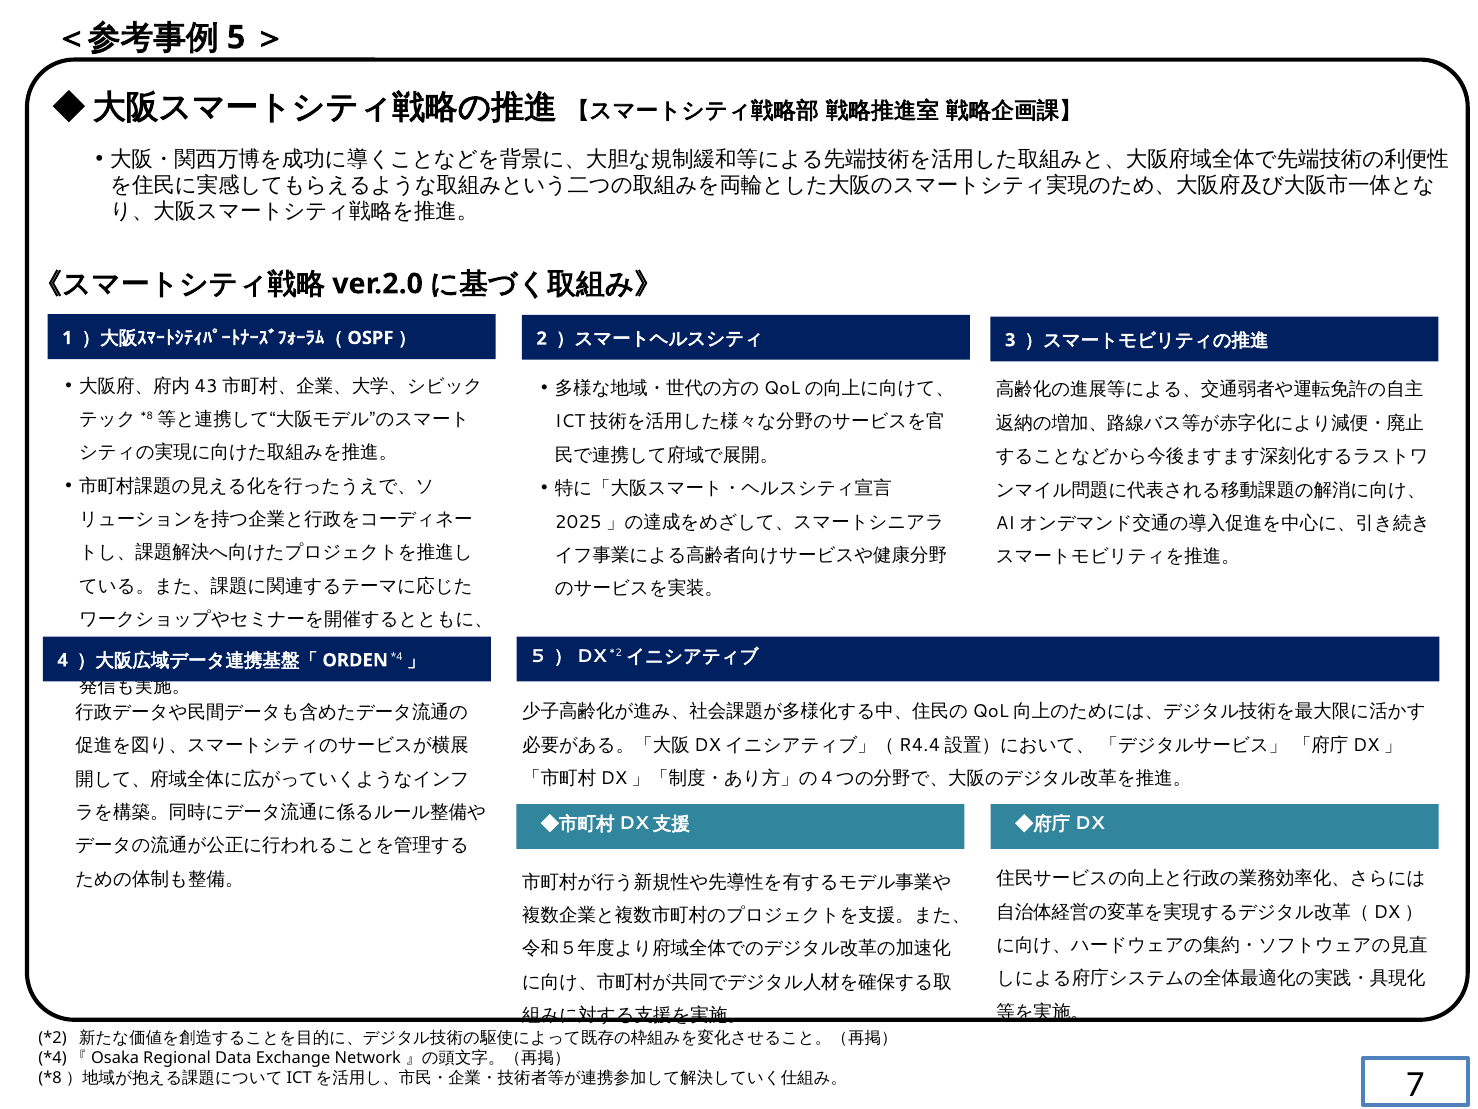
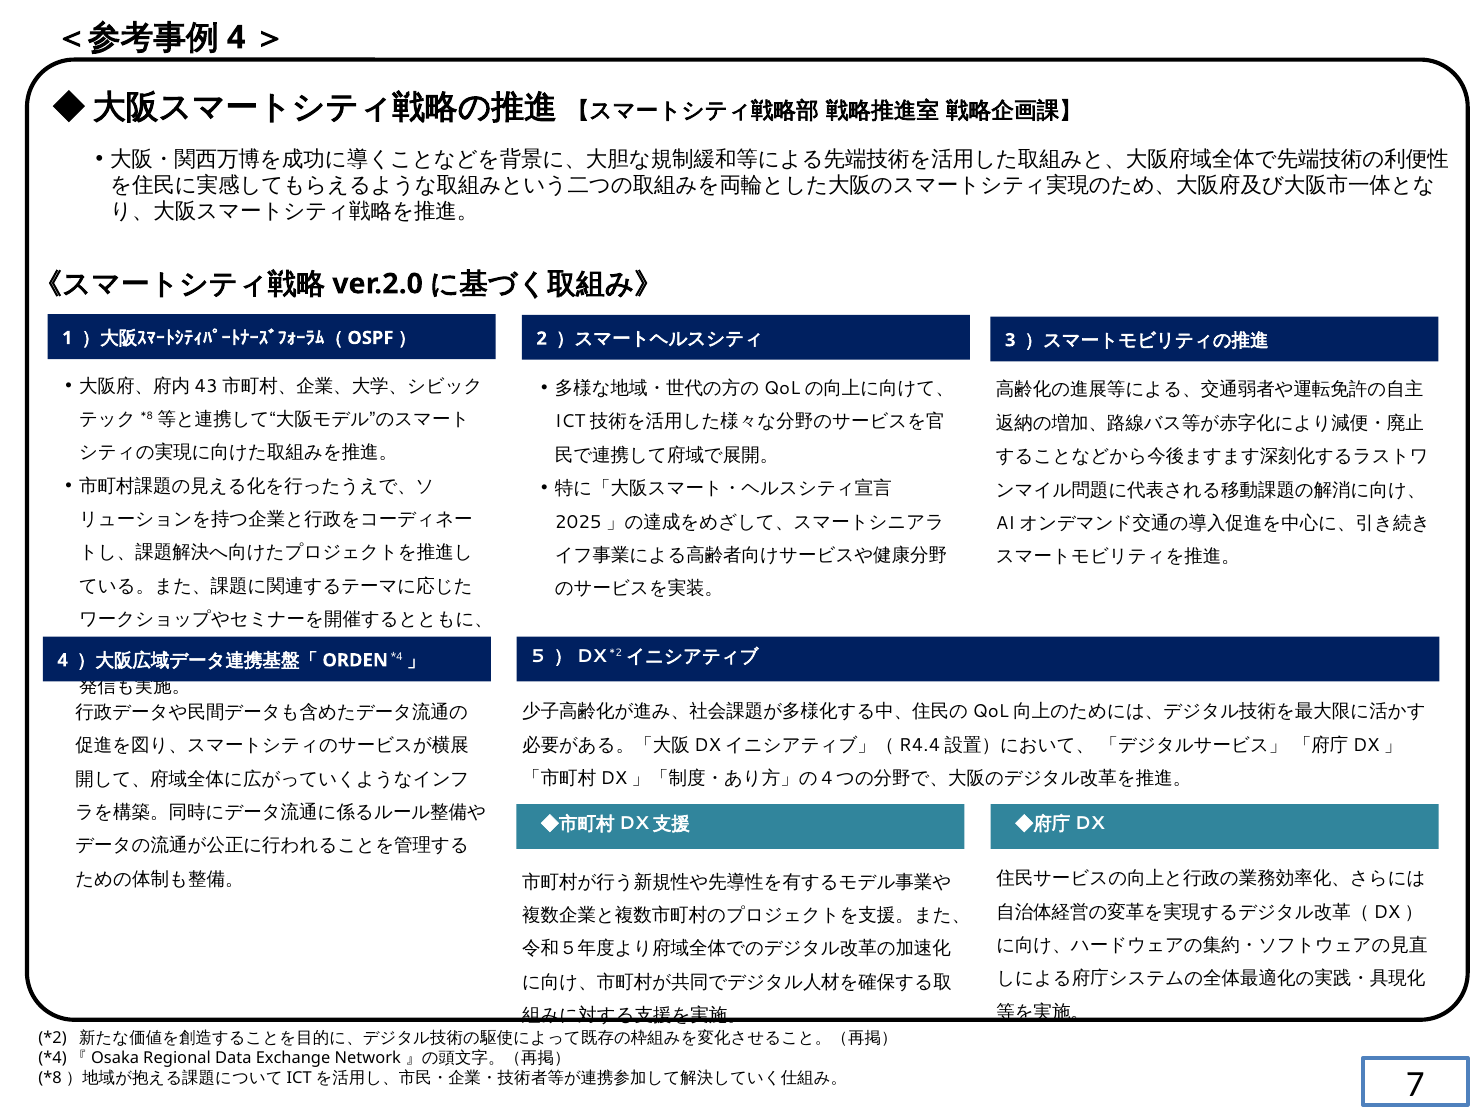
5 at (236, 38): 5 -> 4
